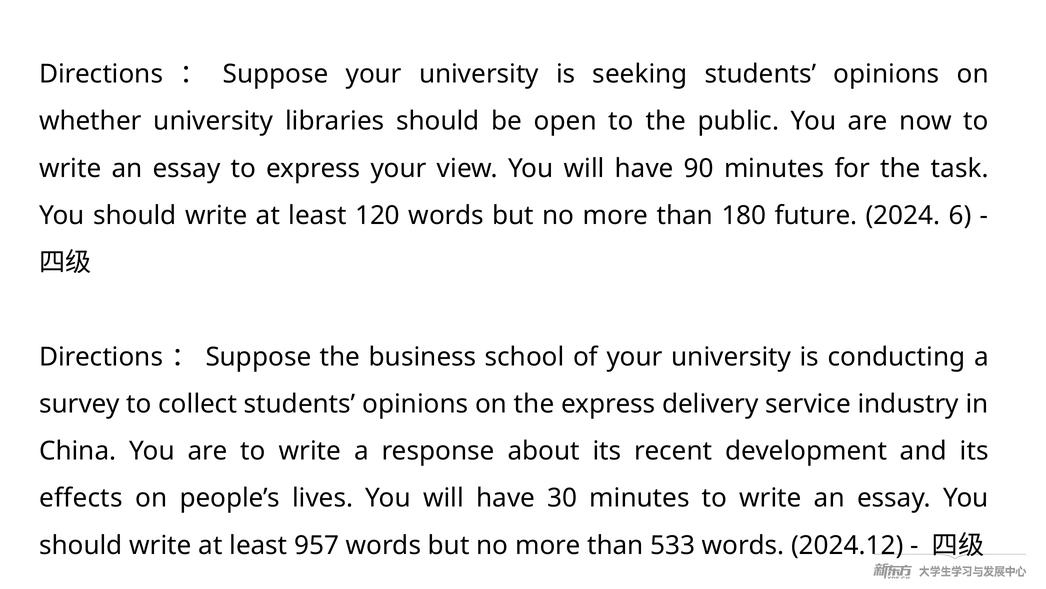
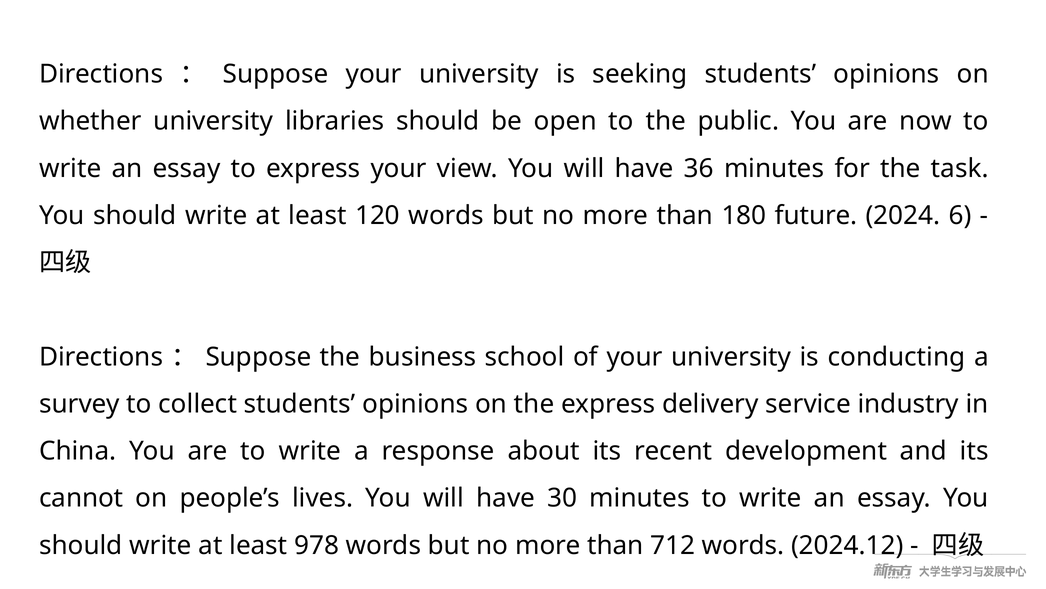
90: 90 -> 36
effects: effects -> cannot
957: 957 -> 978
533: 533 -> 712
